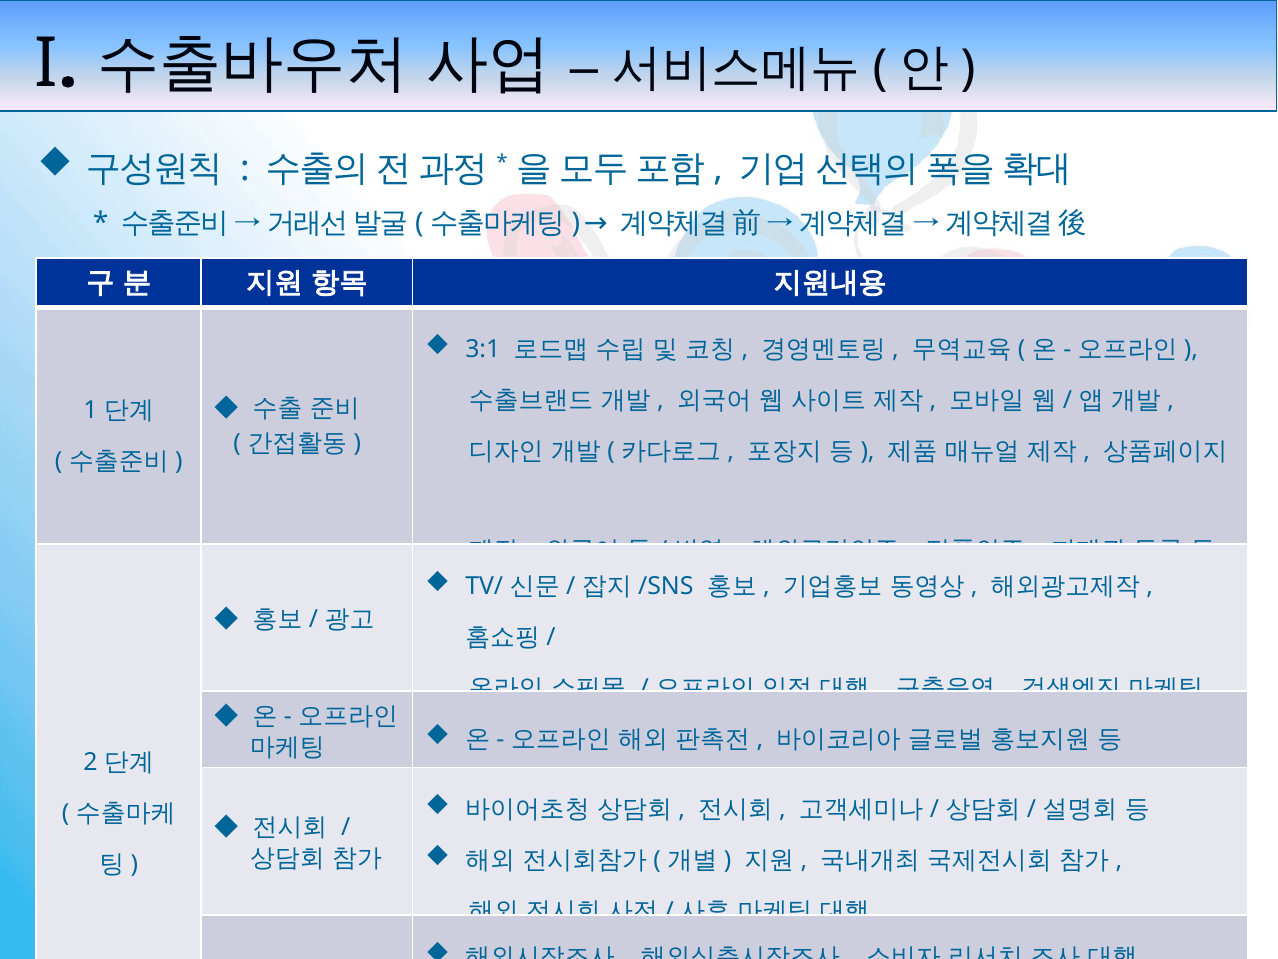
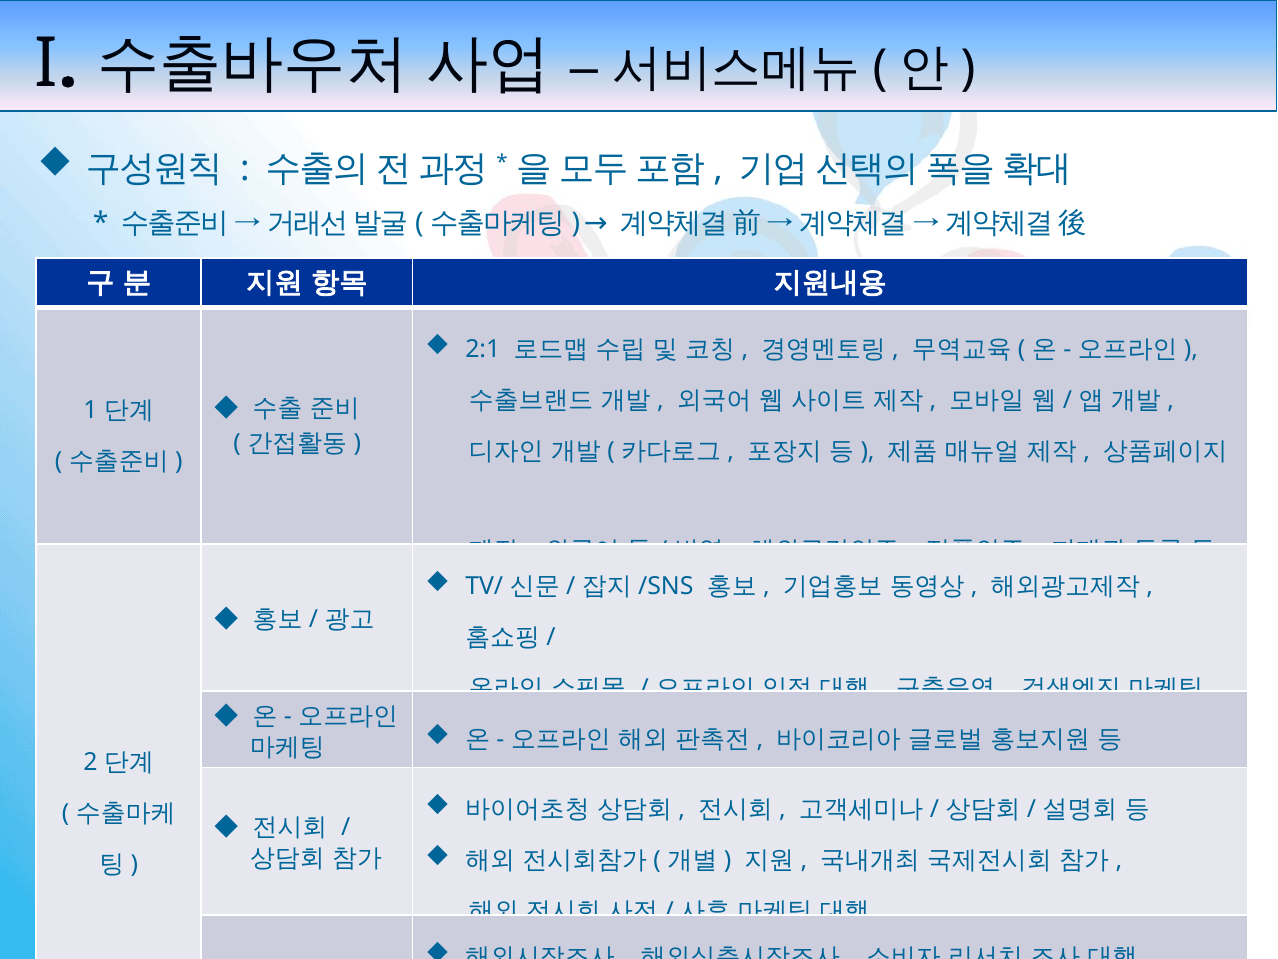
3:1: 3:1 -> 2:1
